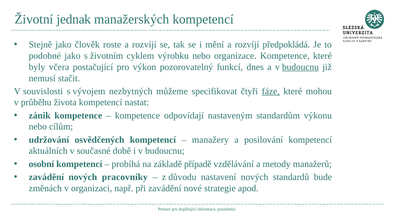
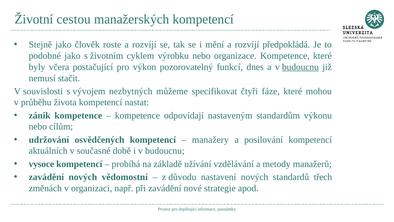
jednak: jednak -> cestou
fáze underline: present -> none
osobní: osobní -> vysoce
případě: případě -> užívání
pracovníky: pracovníky -> vědomostní
bude: bude -> třech
